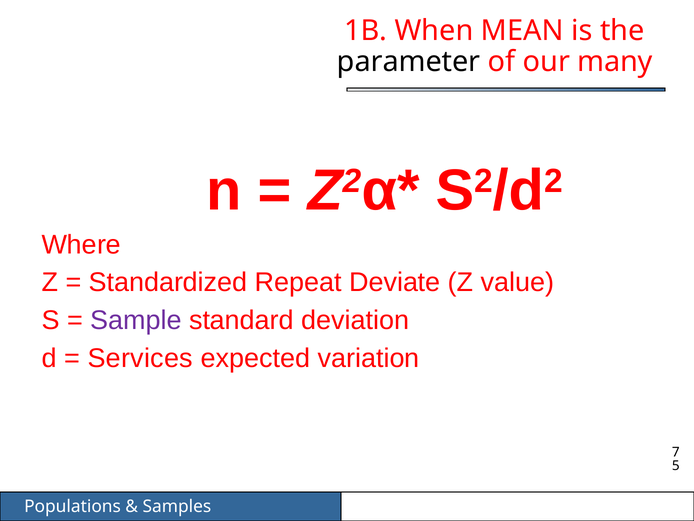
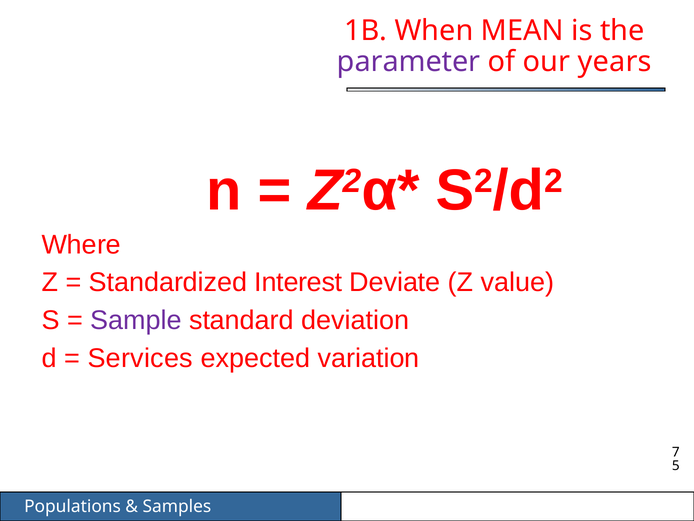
parameter colour: black -> purple
many: many -> years
Repeat: Repeat -> Interest
